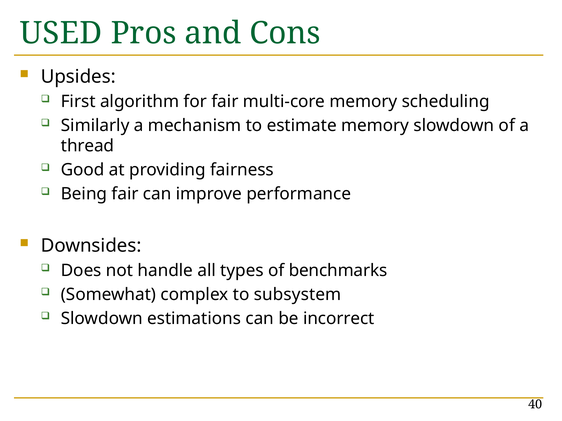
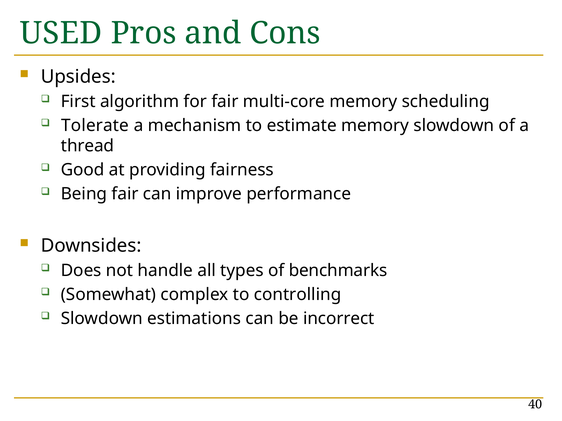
Similarly: Similarly -> Tolerate
subsystem: subsystem -> controlling
